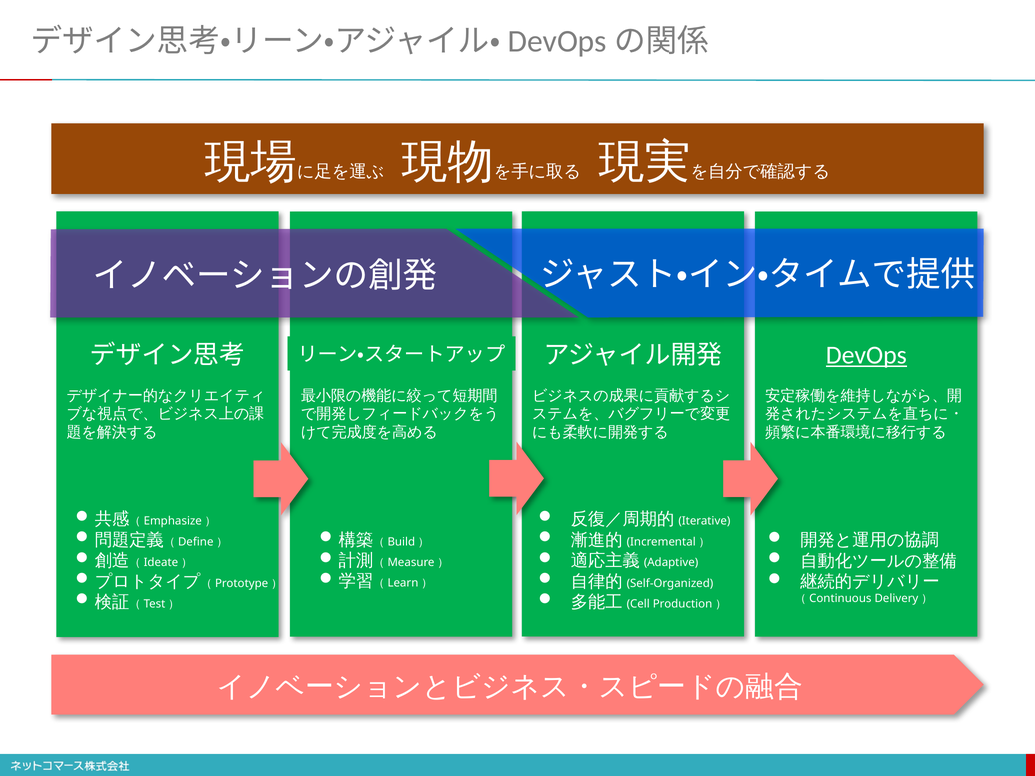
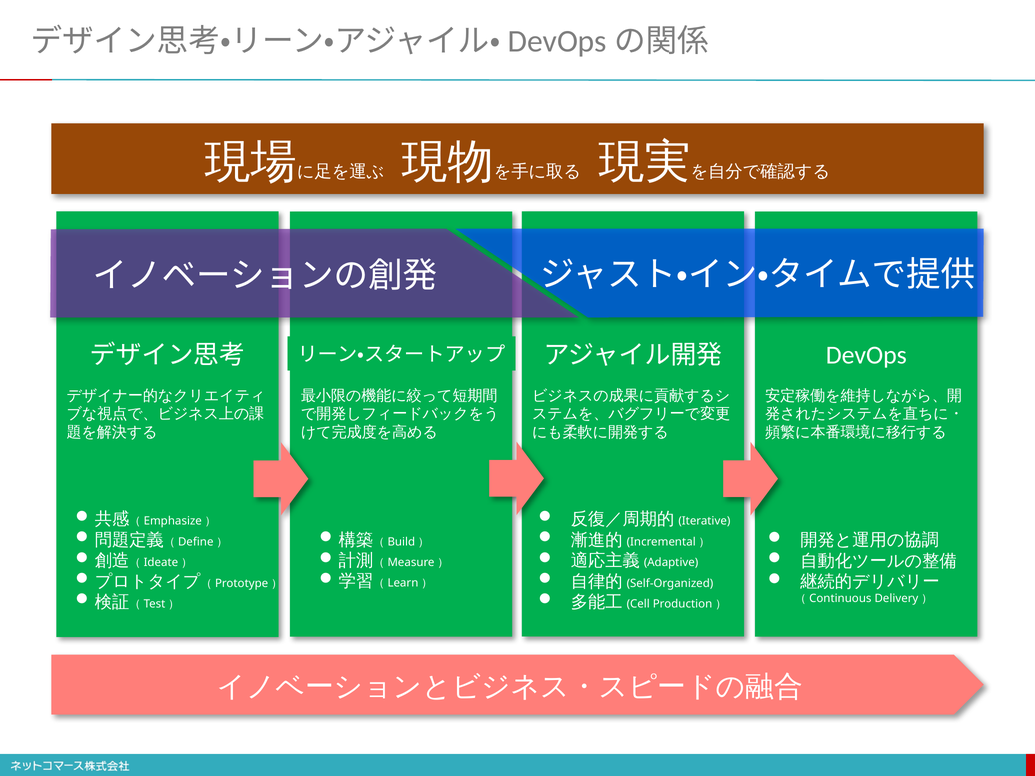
DevOps underline: present -> none
